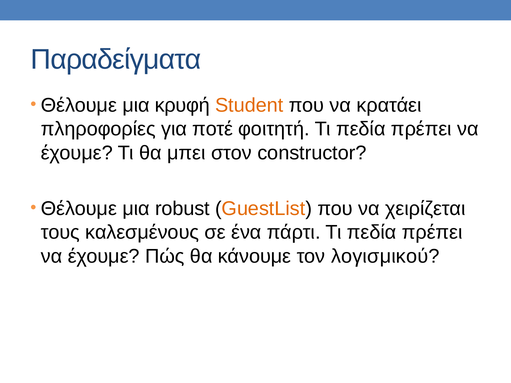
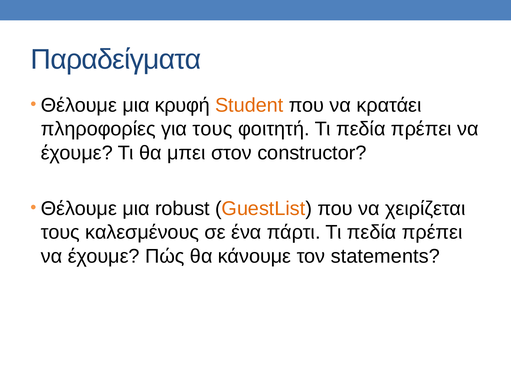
για ποτέ: ποτέ -> τους
λογισμικού: λογισμικού -> statements
